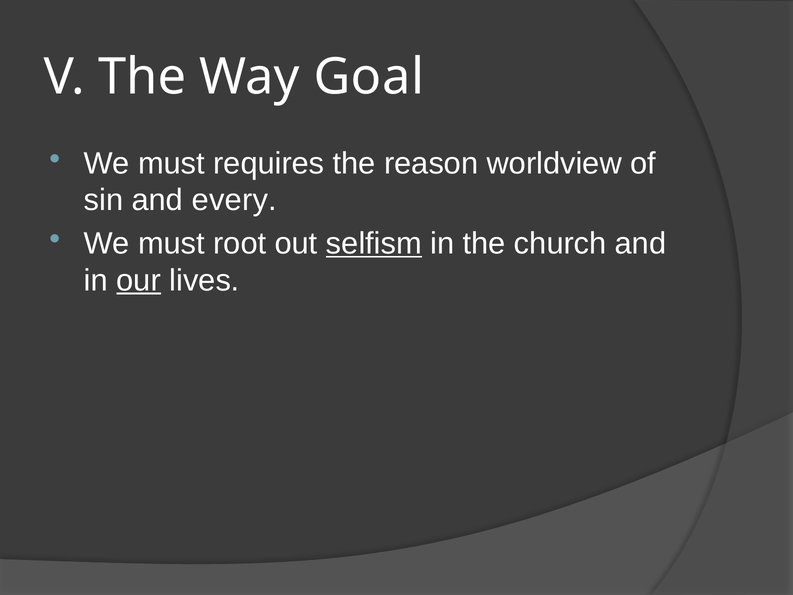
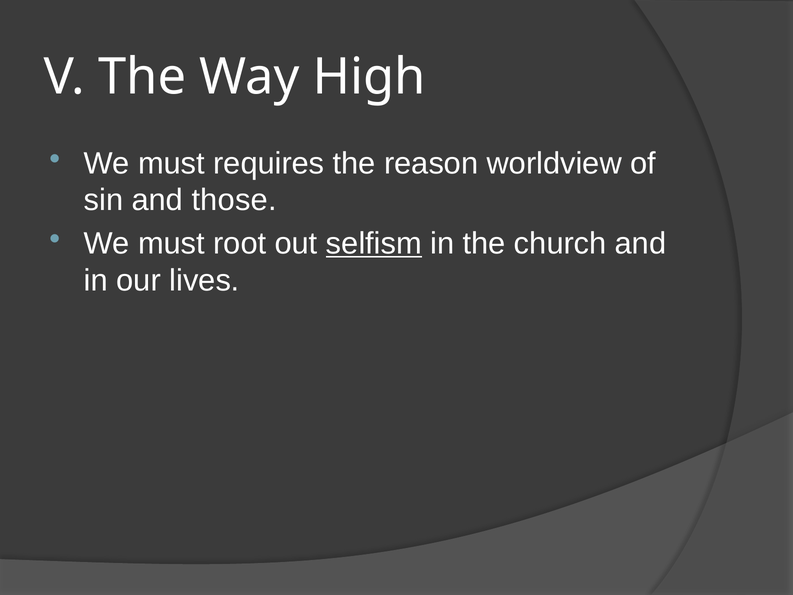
Goal: Goal -> High
every: every -> those
our underline: present -> none
